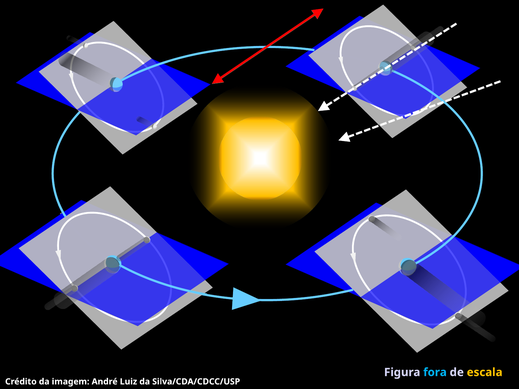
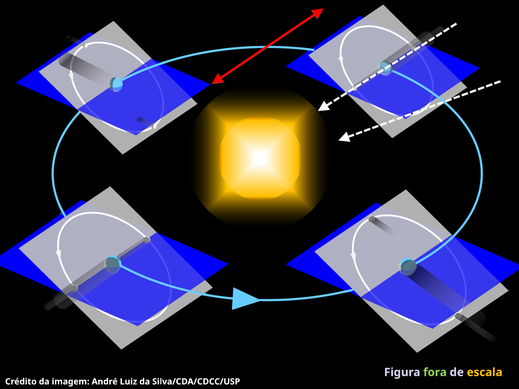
fora colour: light blue -> light green
